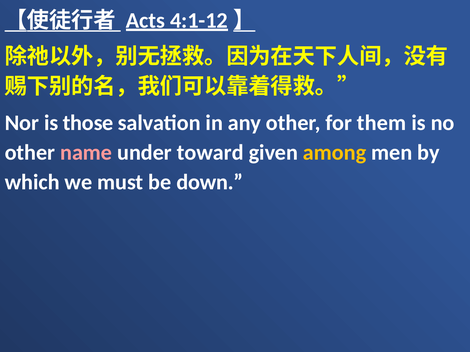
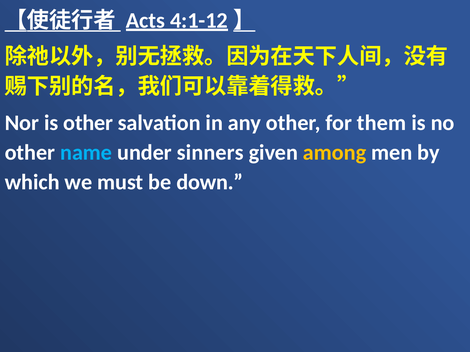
is those: those -> other
name colour: pink -> light blue
toward: toward -> sinners
